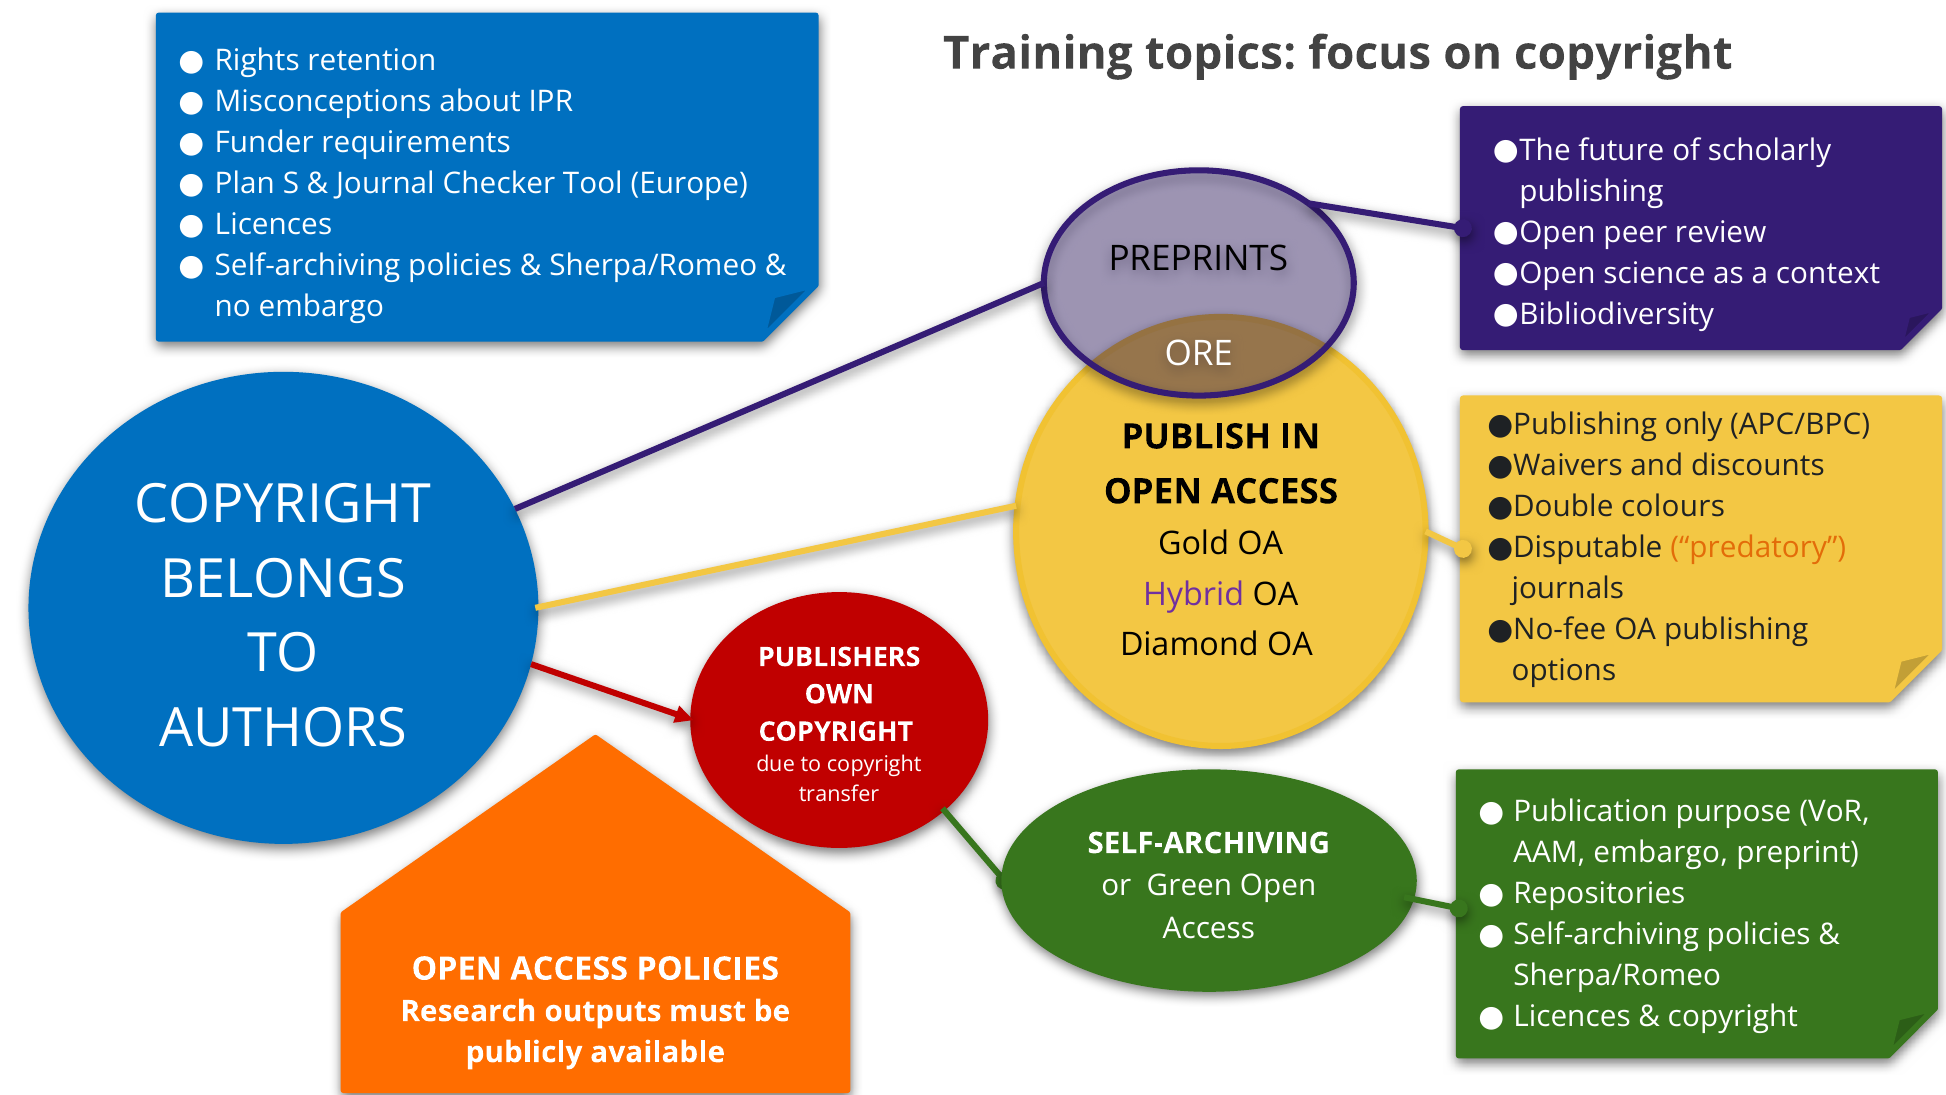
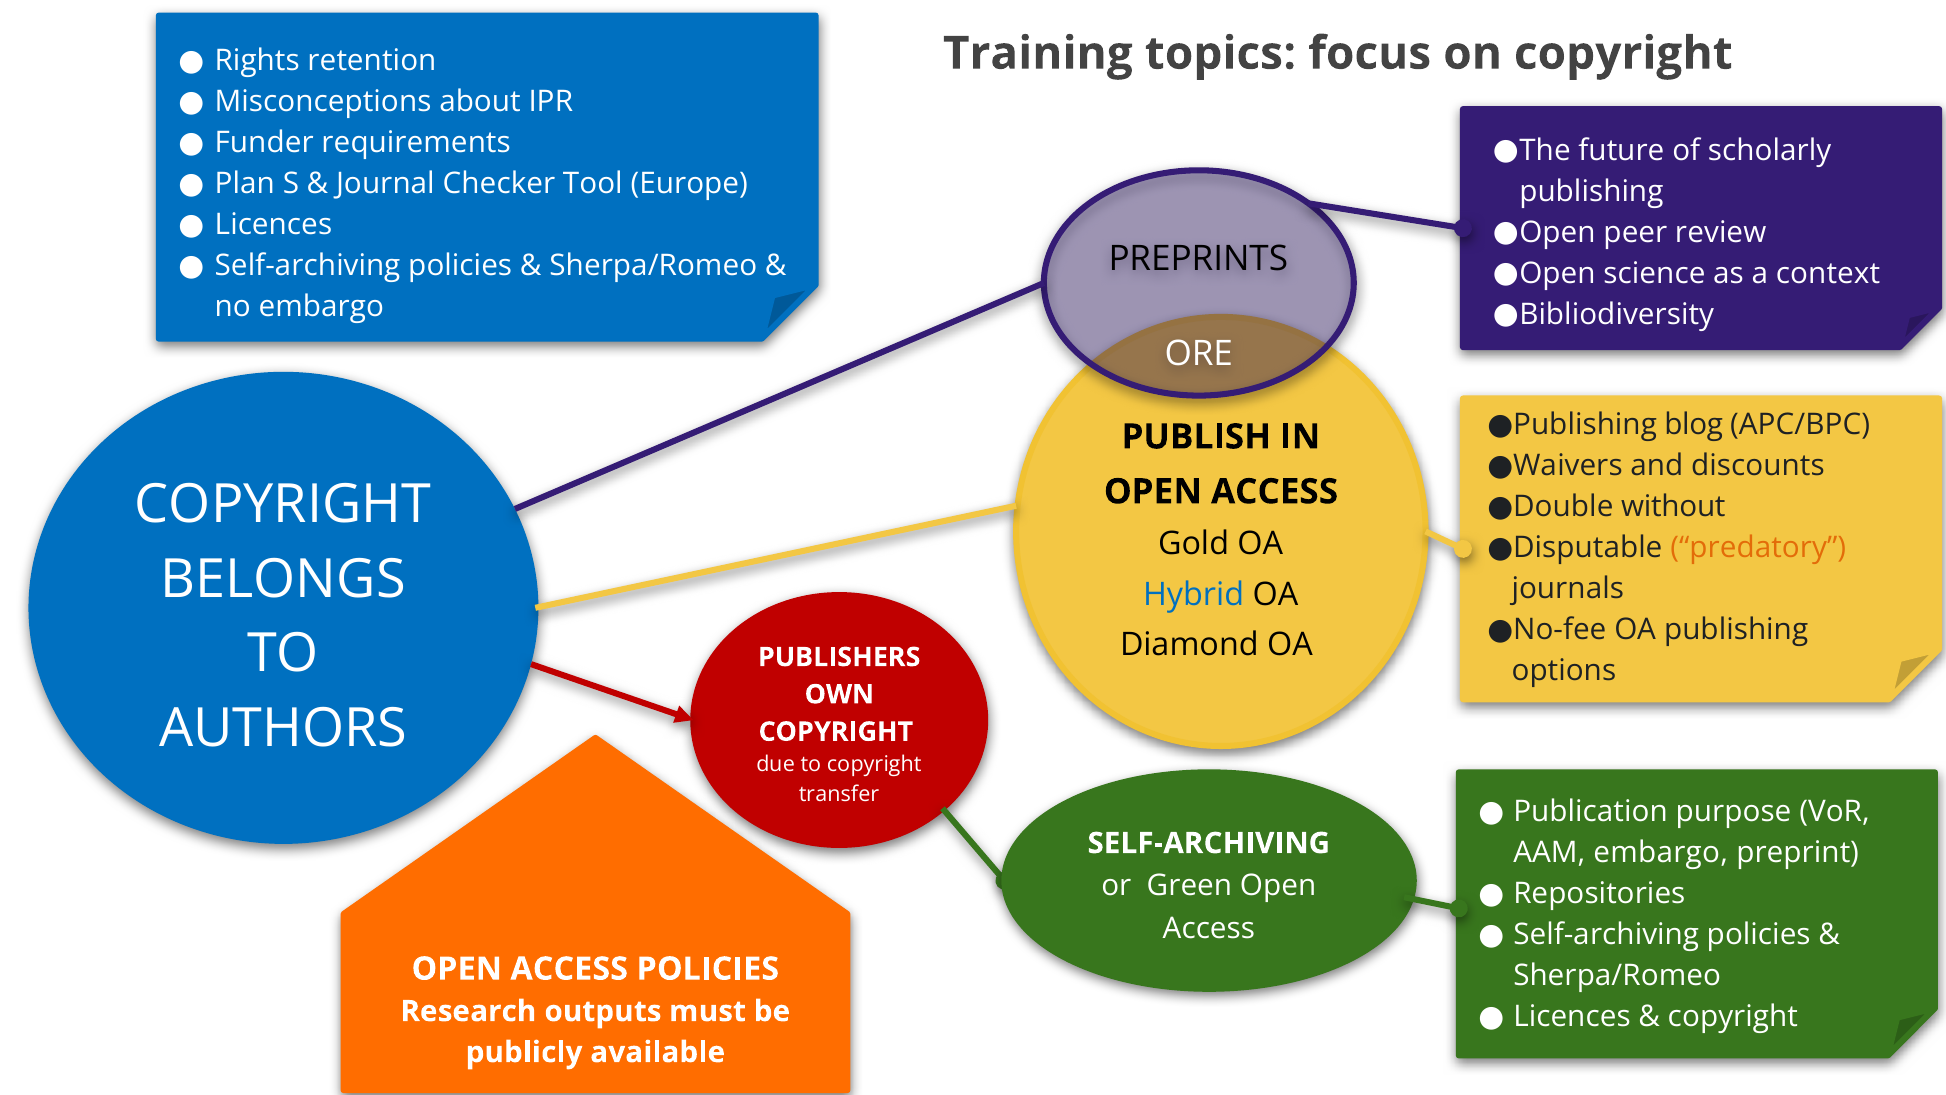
only: only -> blog
colours: colours -> without
Hybrid colour: purple -> blue
